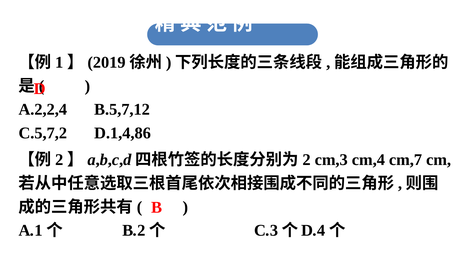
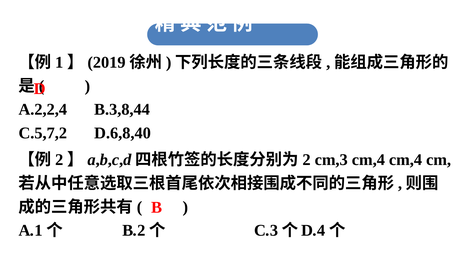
B.5,7,12: B.5,7,12 -> B.3,8,44
D.1,4,86: D.1,4,86 -> D.6,8,40
cm,4 cm,7: cm,7 -> cm,4
